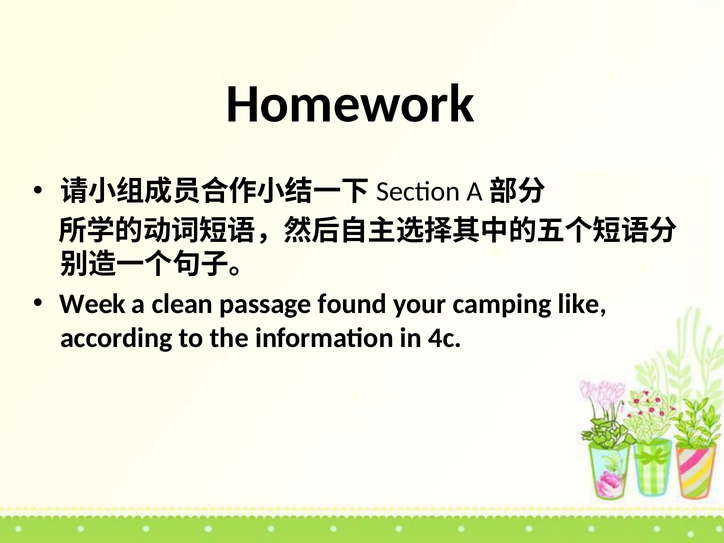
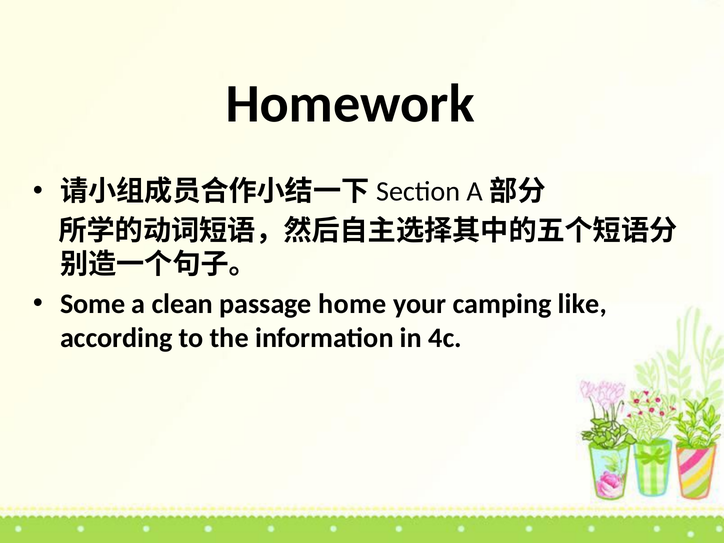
Week: Week -> Some
found: found -> home
